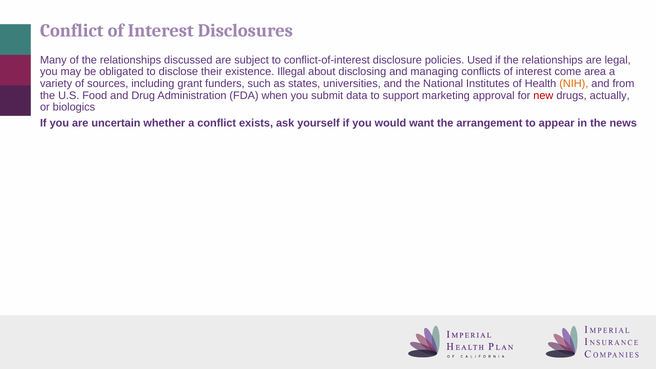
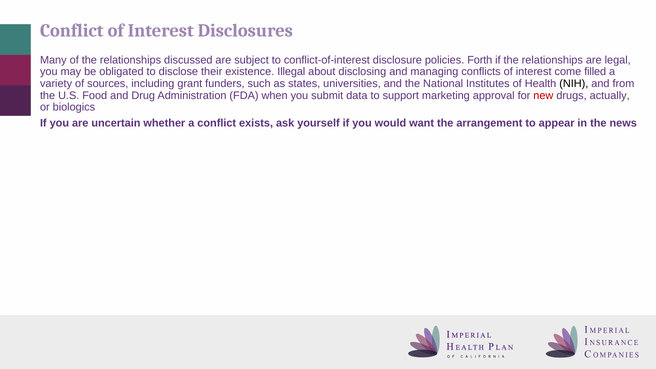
Used: Used -> Forth
area: area -> filled
NIH colour: orange -> black
